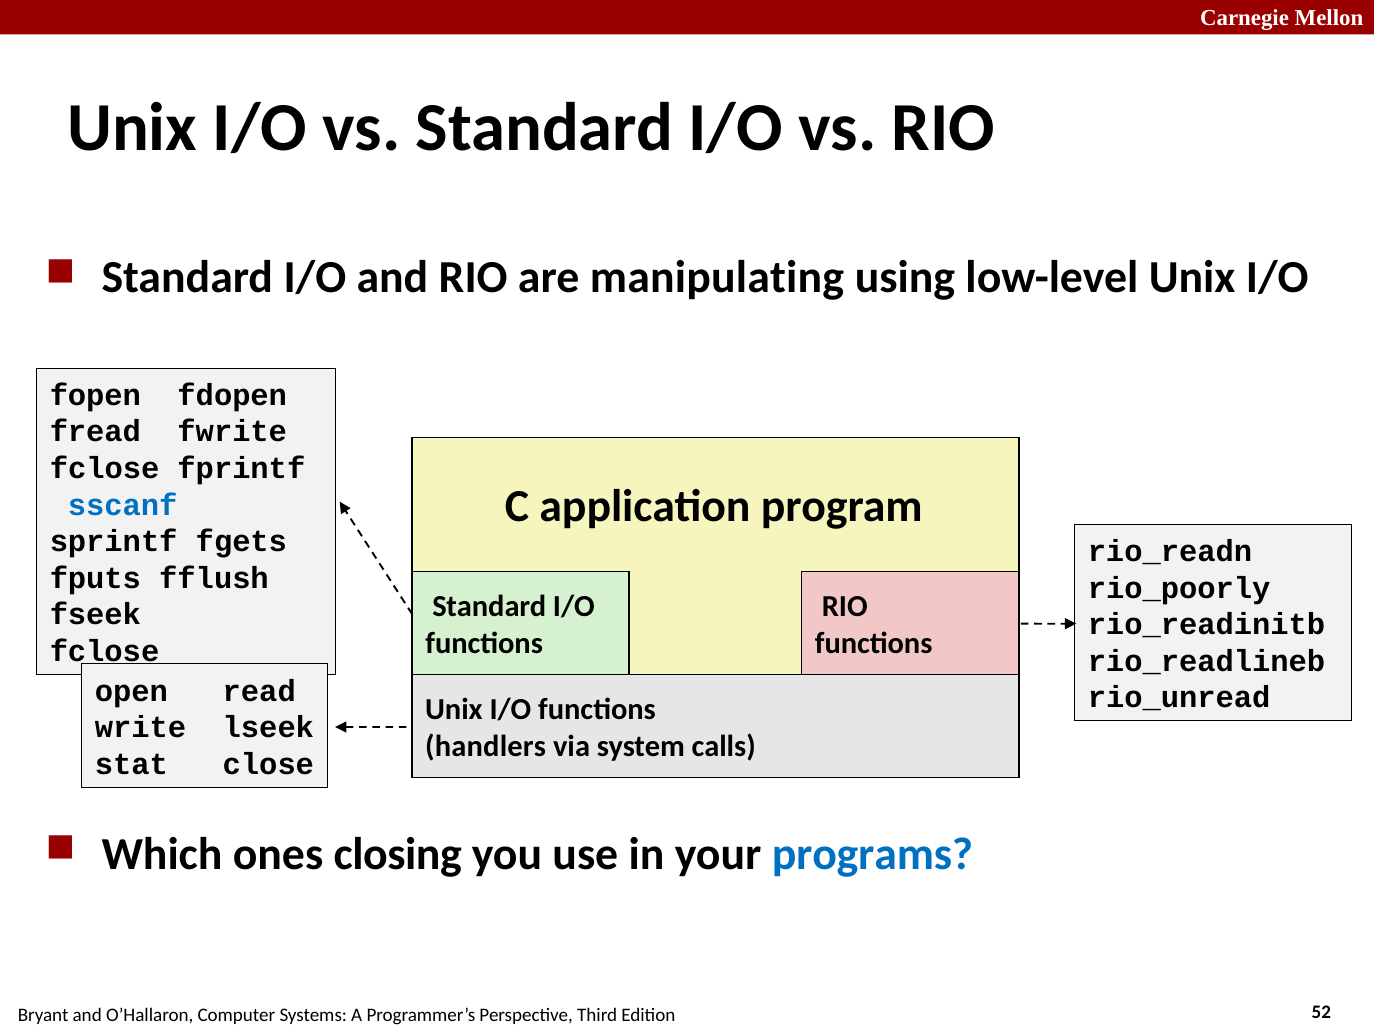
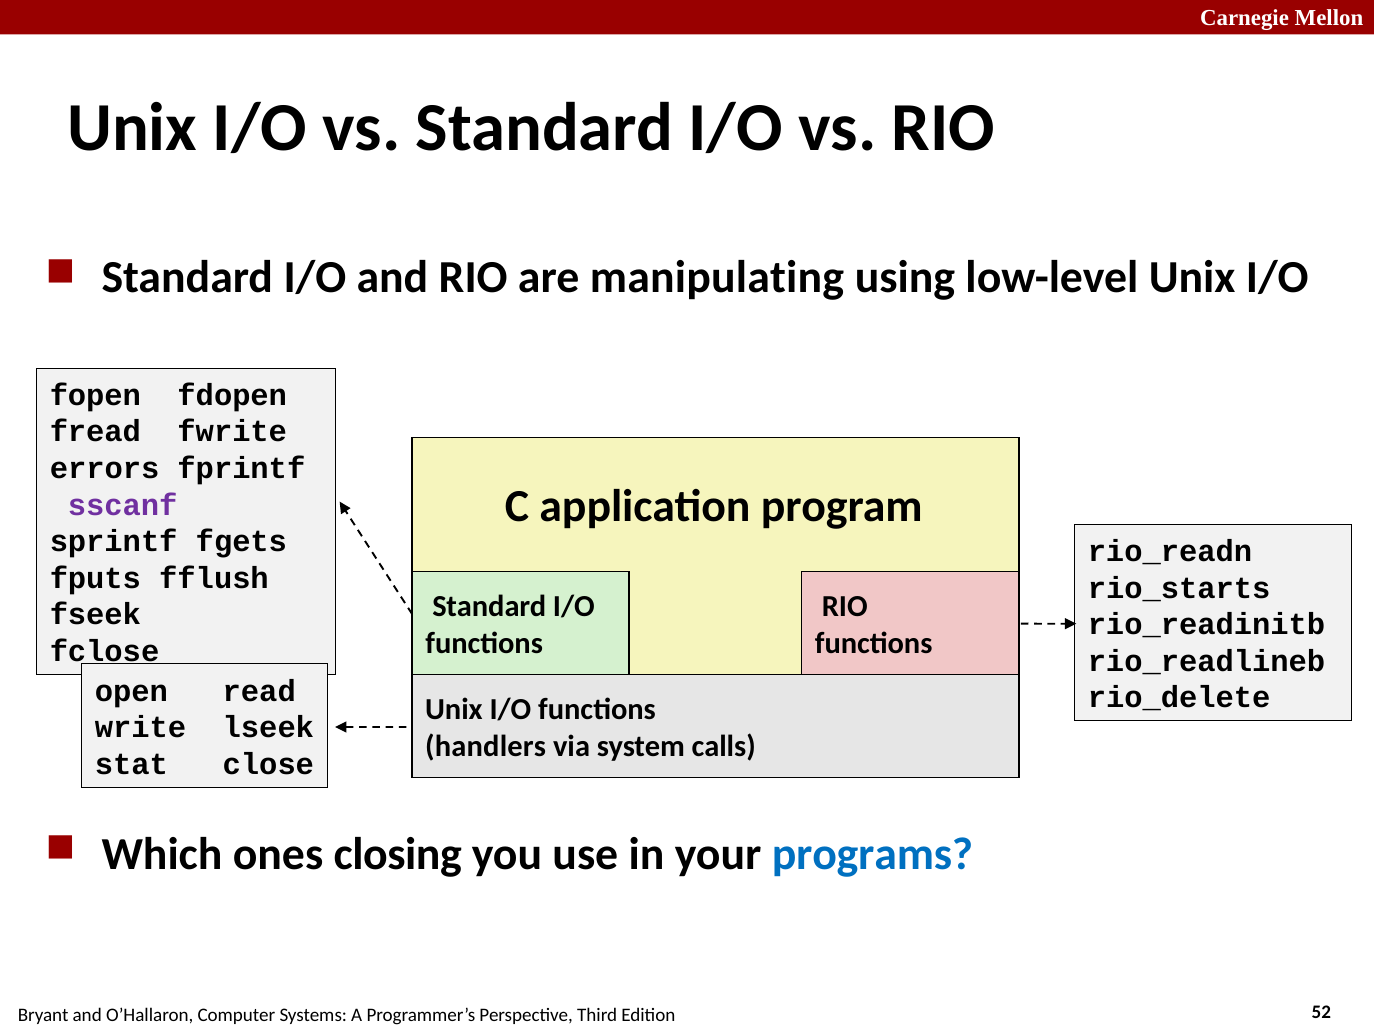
fclose at (105, 469): fclose -> errors
sscanf colour: blue -> purple
rio_poorly: rio_poorly -> rio_starts
rio_unread: rio_unread -> rio_delete
